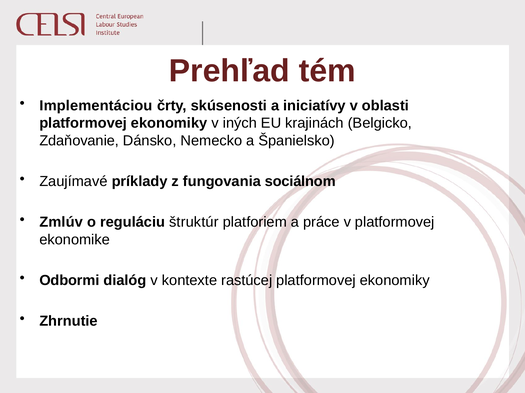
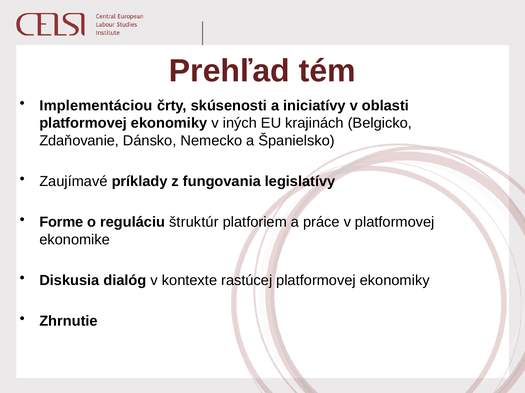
sociálnom: sociálnom -> legislatívy
Zmlúv: Zmlúv -> Forme
Odbormi: Odbormi -> Diskusia
